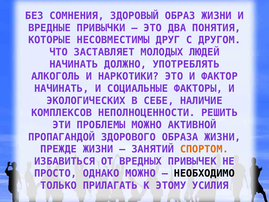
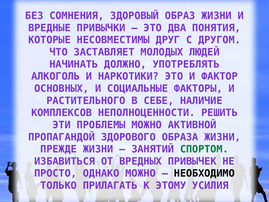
НАЧИНАТЬ at (62, 88): НАЧИНАТЬ -> ОСНОВНЫХ
ЭКОЛОГИЧЕСКИХ: ЭКОЛОГИЧЕСКИХ -> РАСТИТЕЛЬНОГО
СПОРТОМ colour: orange -> green
